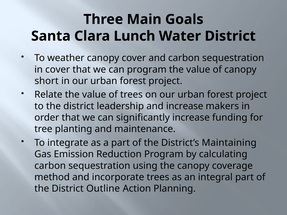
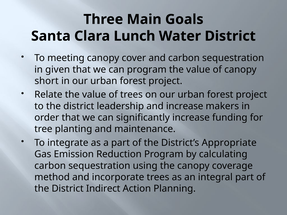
weather: weather -> meeting
in cover: cover -> given
Maintaining: Maintaining -> Appropriate
Outline: Outline -> Indirect
